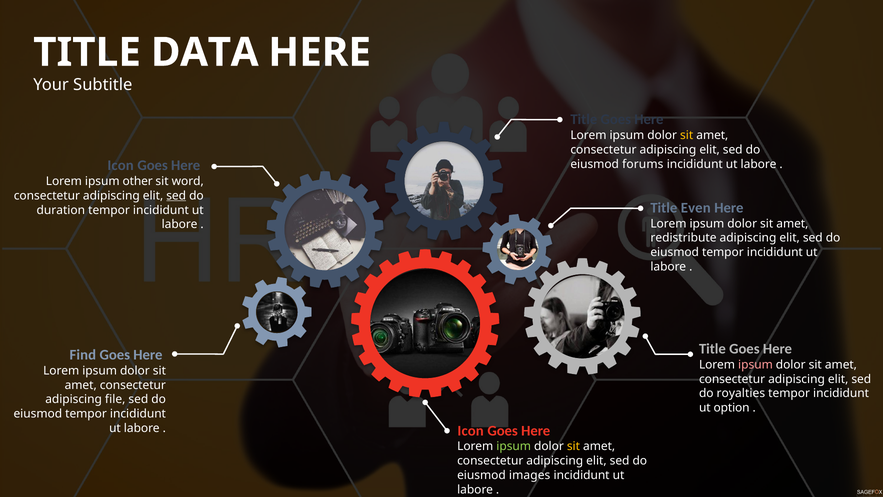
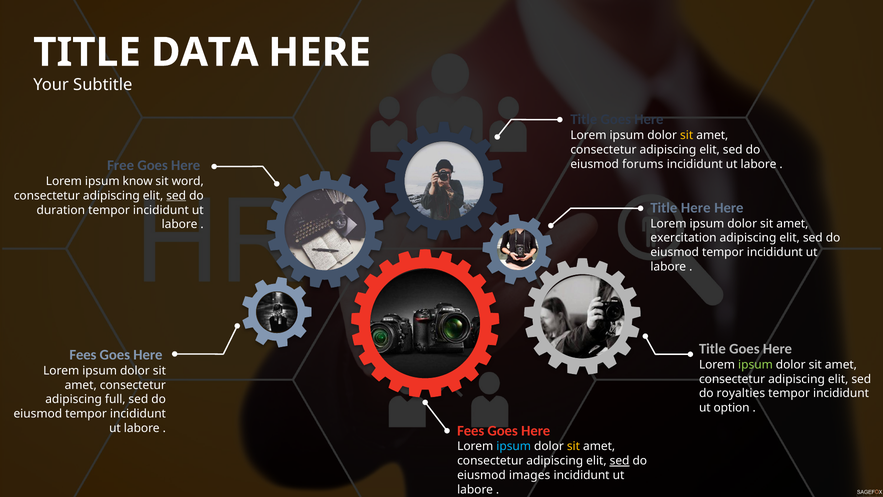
Icon at (121, 165): Icon -> Free
other: other -> know
Title Even: Even -> Here
redistribute: redistribute -> exercitation
Find at (83, 355): Find -> Fees
ipsum at (755, 365) colour: pink -> light green
file: file -> full
Icon at (471, 430): Icon -> Fees
ipsum at (514, 446) colour: light green -> light blue
sed at (620, 461) underline: none -> present
